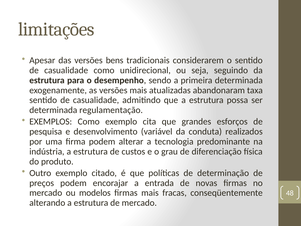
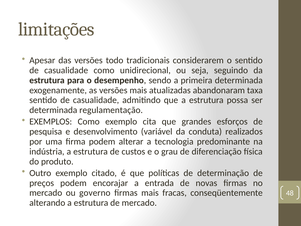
bens: bens -> todo
modelos: modelos -> governo
